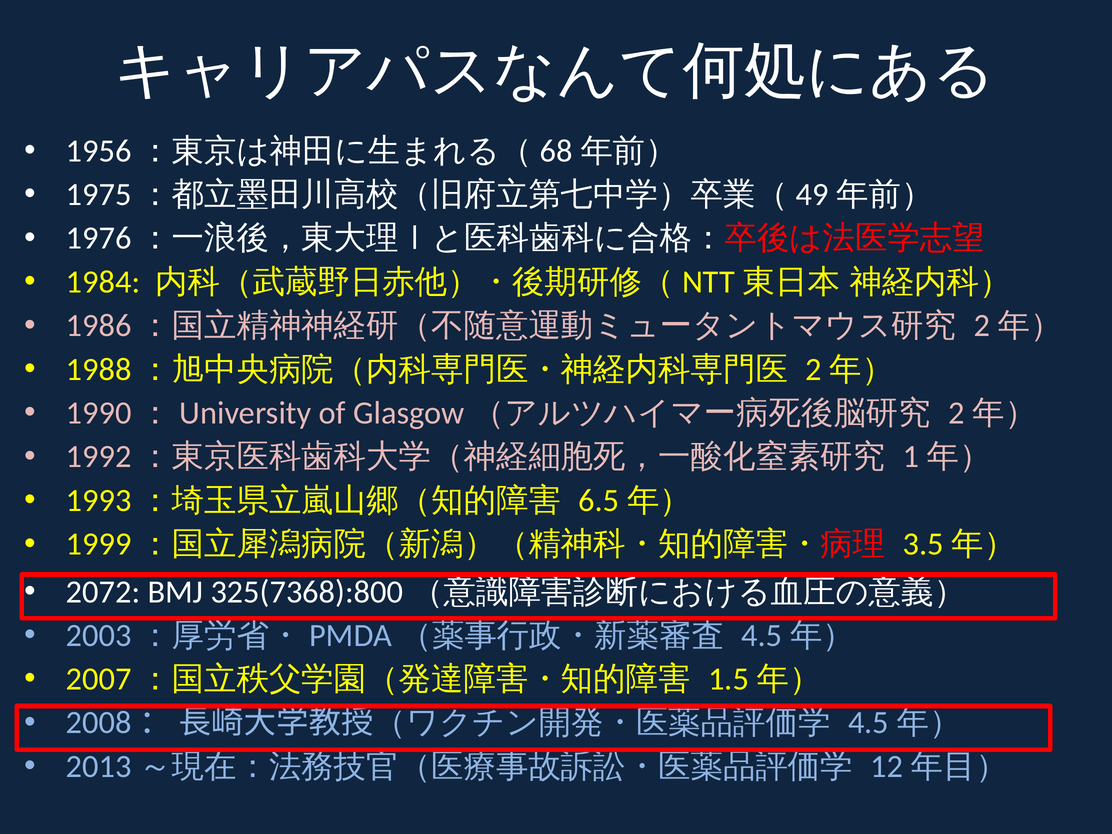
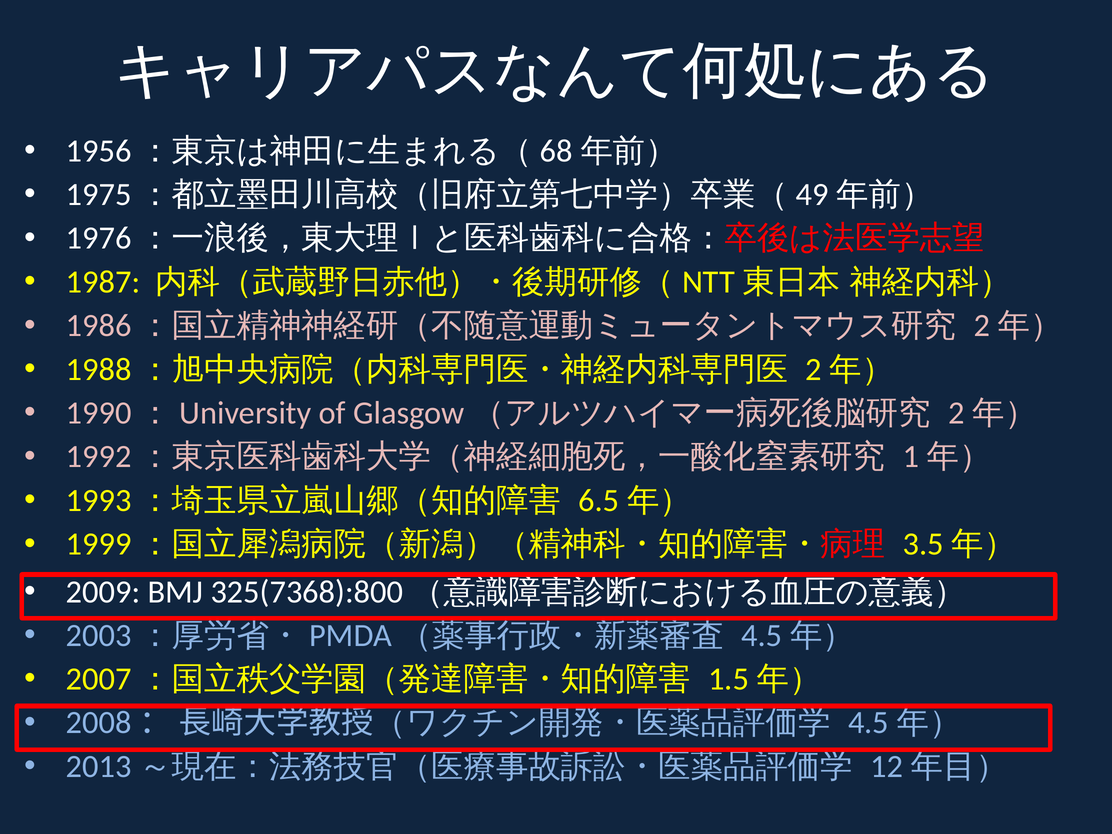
1984: 1984 -> 1987
2072: 2072 -> 2009
